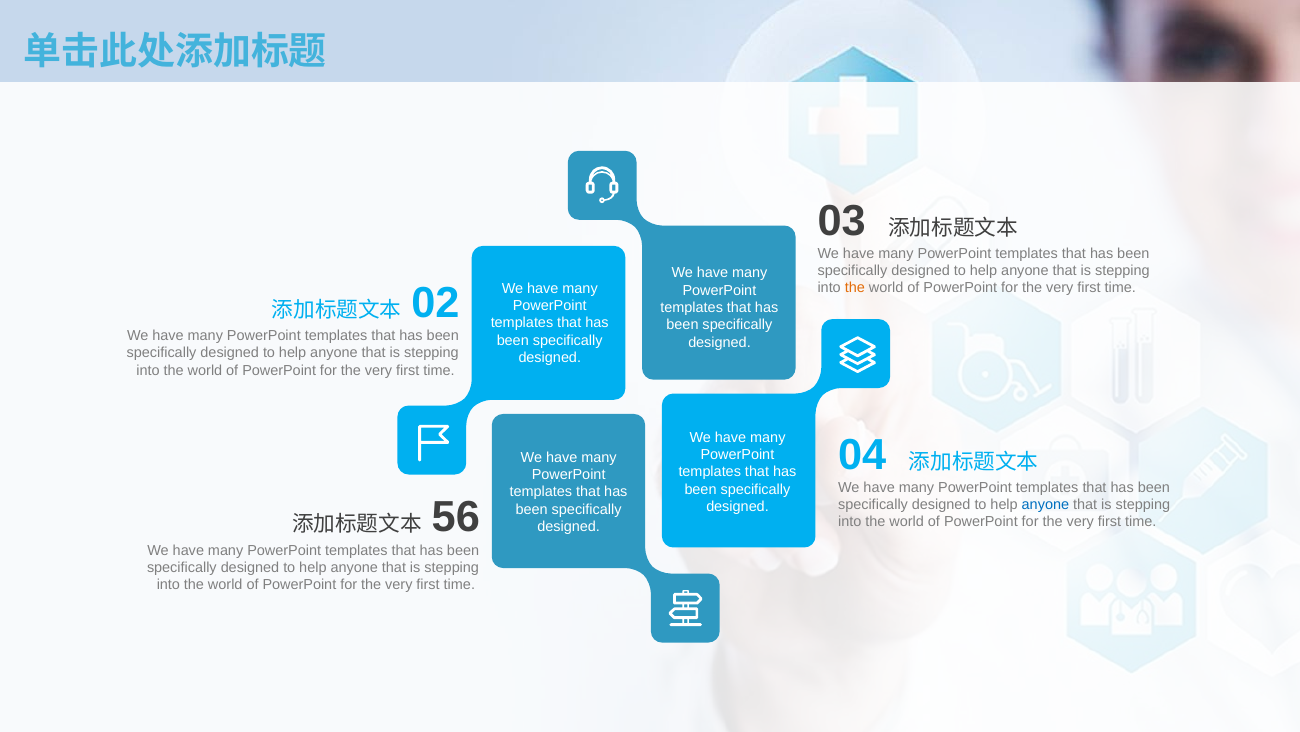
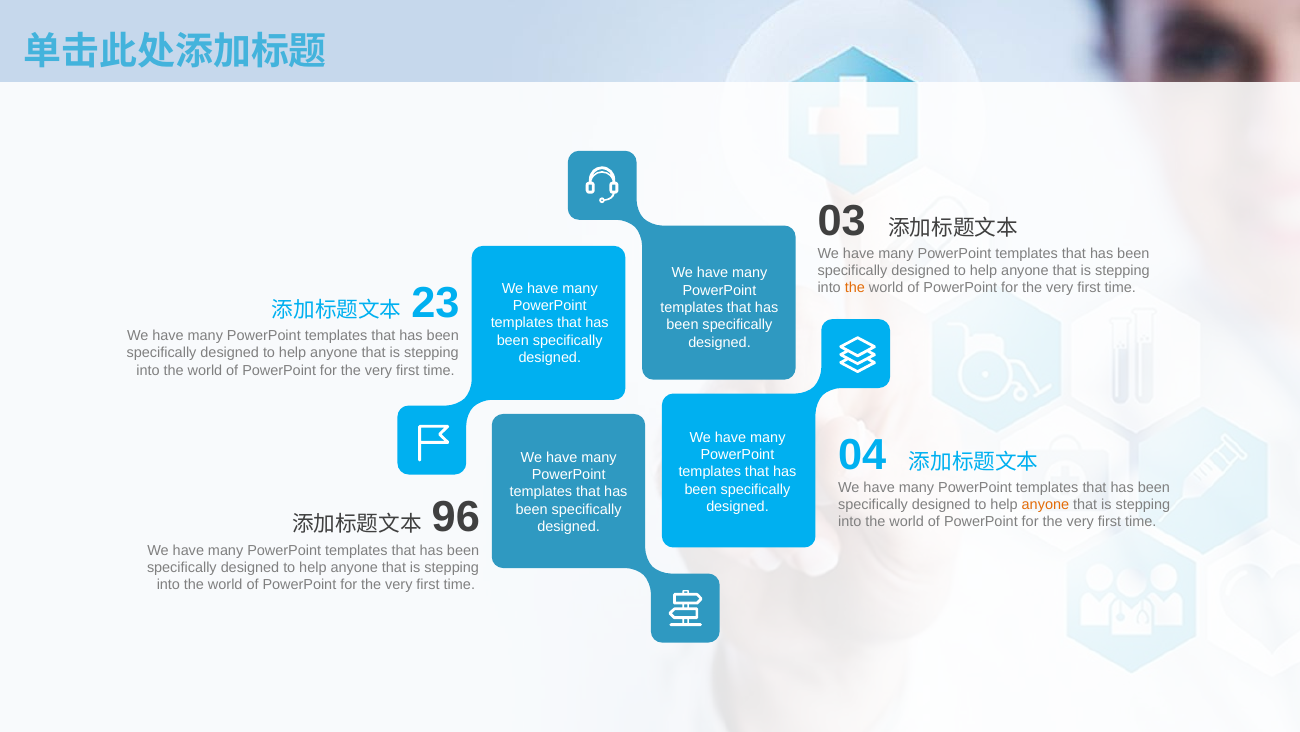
02: 02 -> 23
anyone at (1045, 504) colour: blue -> orange
56: 56 -> 96
